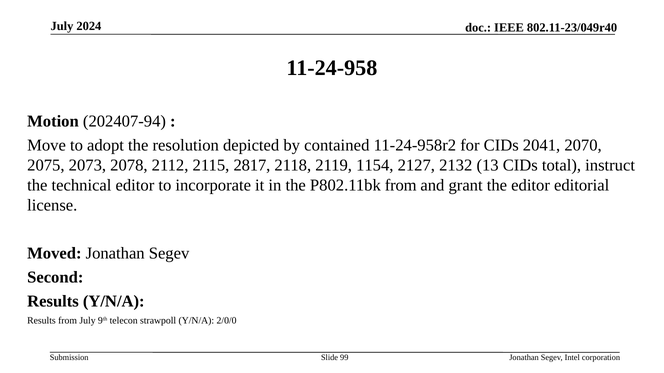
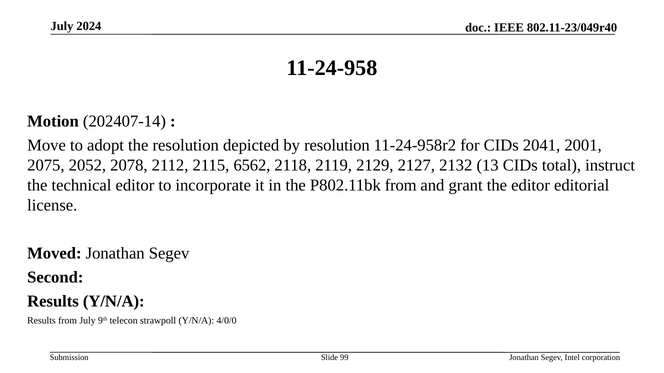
202407-94: 202407-94 -> 202407-14
by contained: contained -> resolution
2070: 2070 -> 2001
2073: 2073 -> 2052
2817: 2817 -> 6562
1154: 1154 -> 2129
2/0/0: 2/0/0 -> 4/0/0
